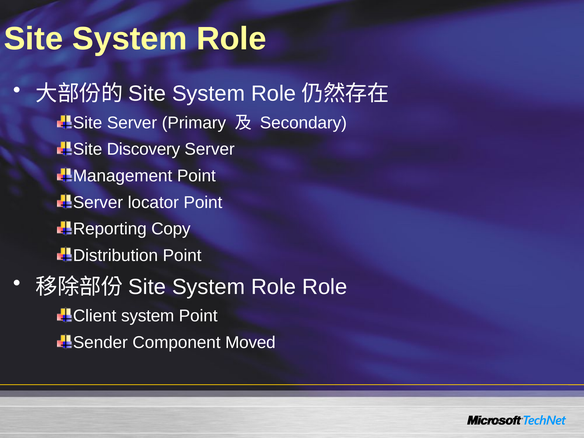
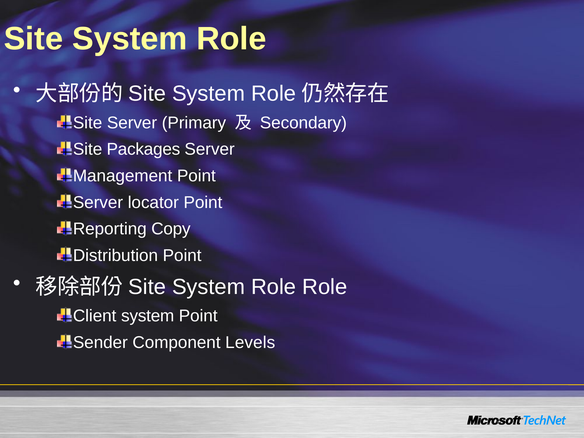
Discovery: Discovery -> Packages
Moved: Moved -> Levels
